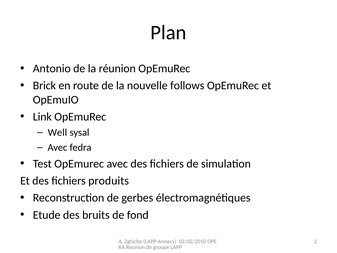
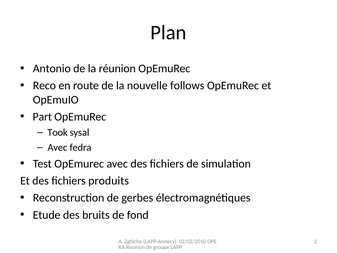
Brick: Brick -> Reco
Link: Link -> Part
Well: Well -> Took
